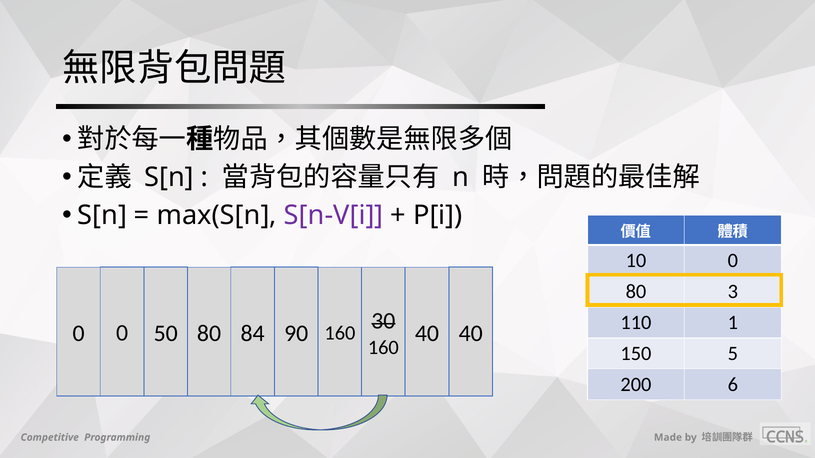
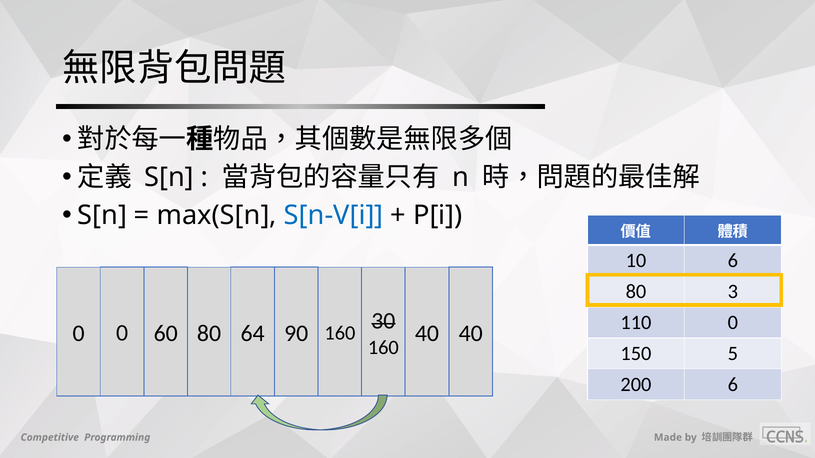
S[n-V[i colour: purple -> blue
10 0: 0 -> 6
110 1: 1 -> 0
50: 50 -> 60
84: 84 -> 64
